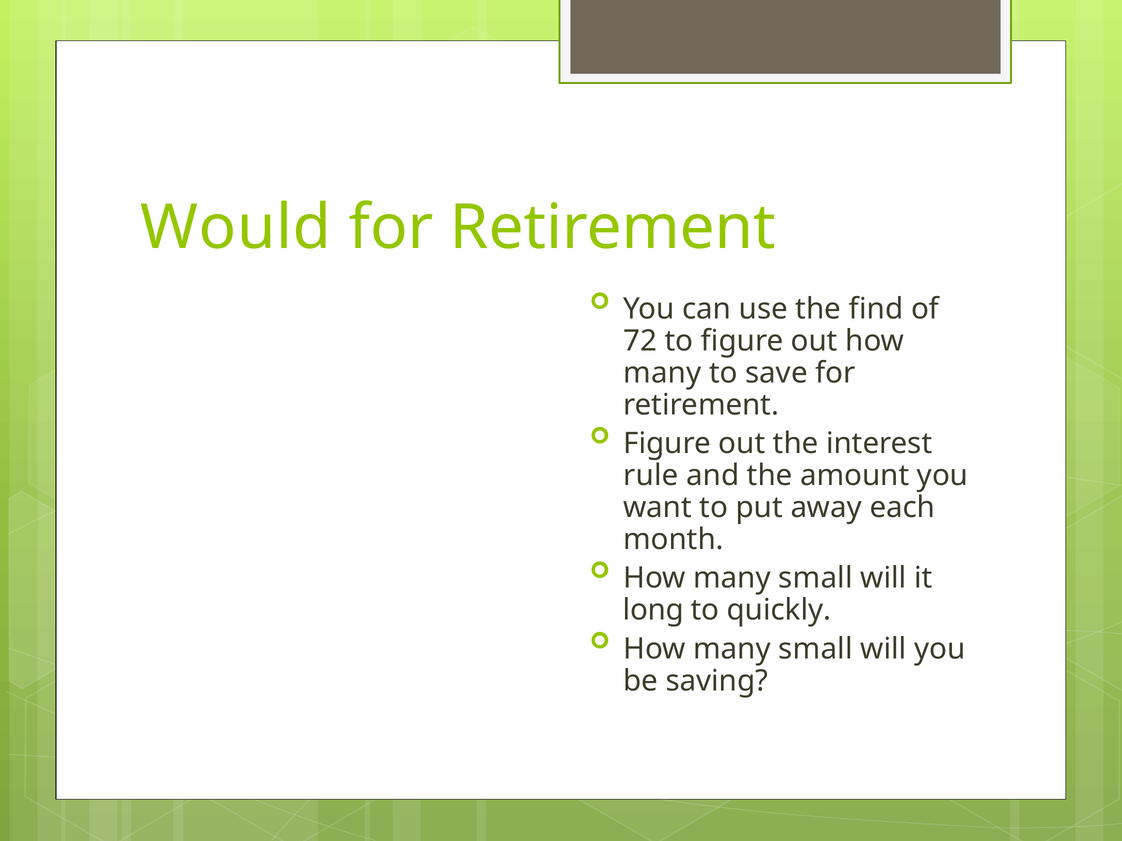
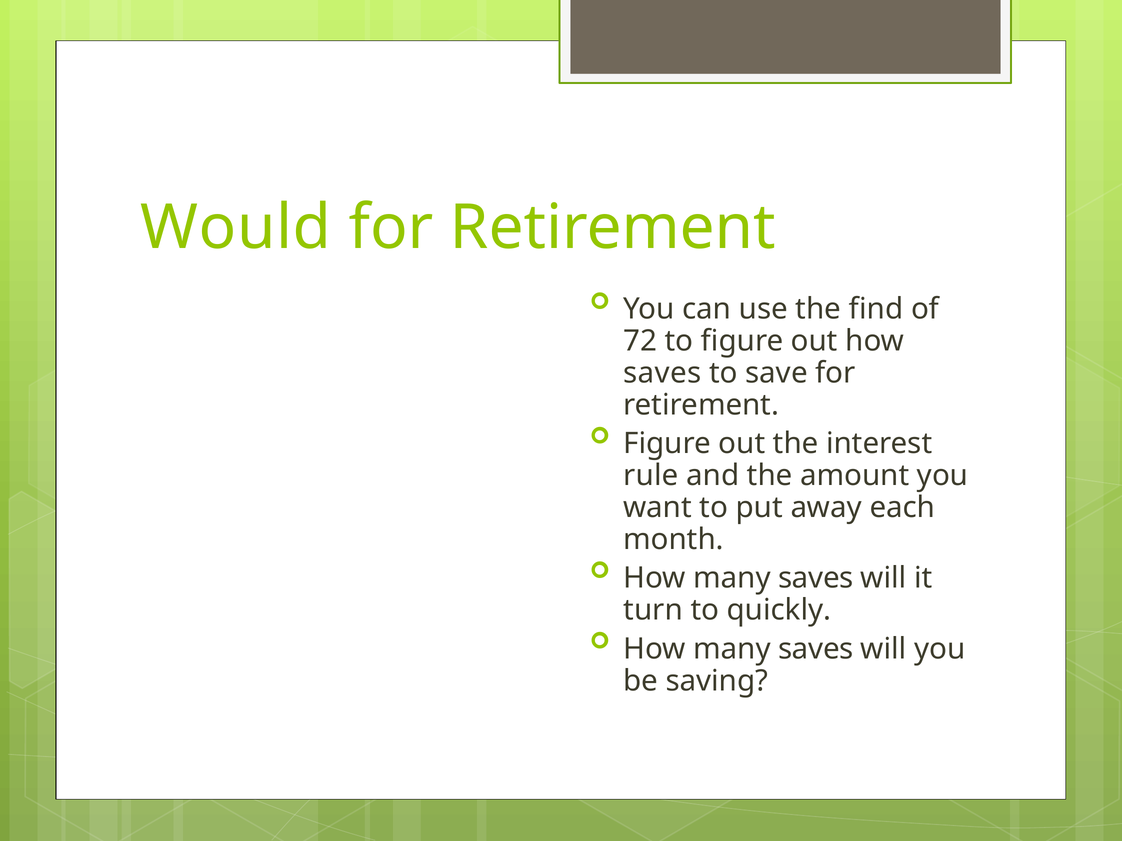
many at (662, 373): many -> saves
small at (816, 579): small -> saves
long: long -> turn
small at (816, 649): small -> saves
